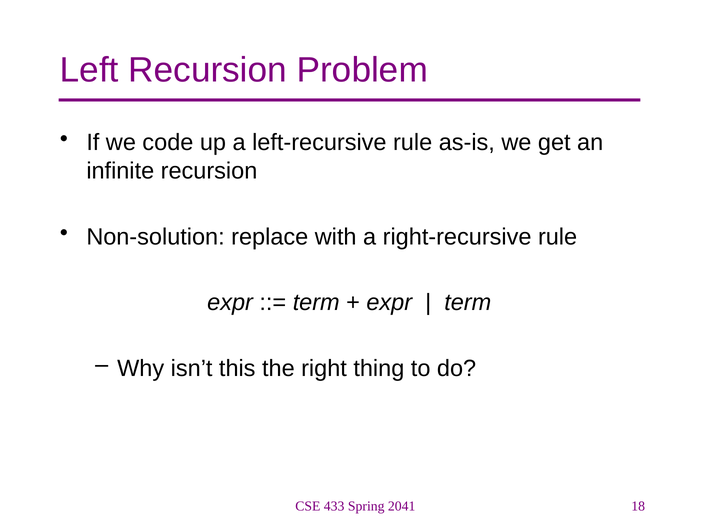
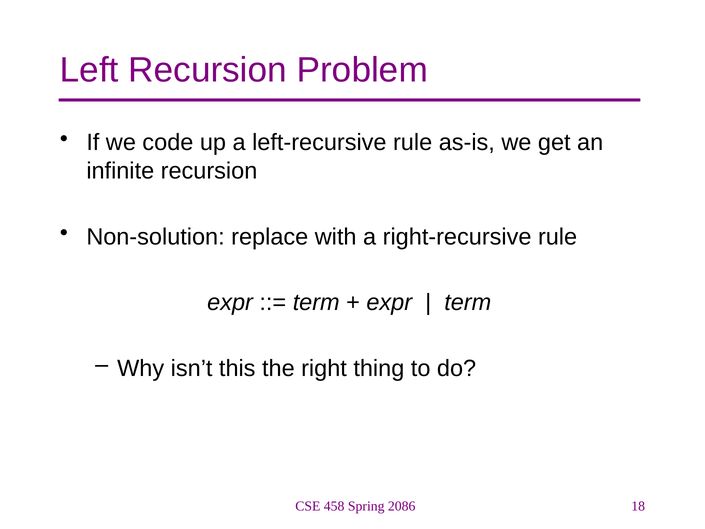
433: 433 -> 458
2041: 2041 -> 2086
